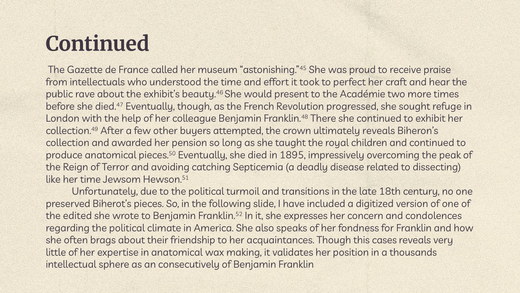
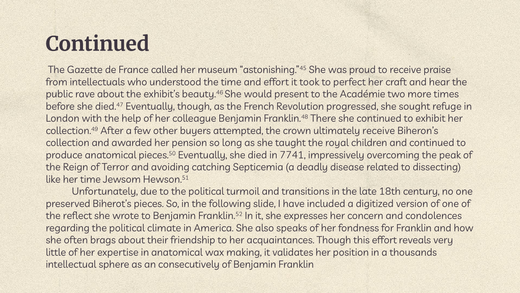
ultimately reveals: reveals -> receive
1895: 1895 -> 7741
edited: edited -> reflect
this cases: cases -> effort
